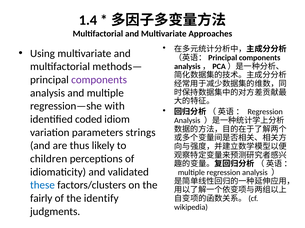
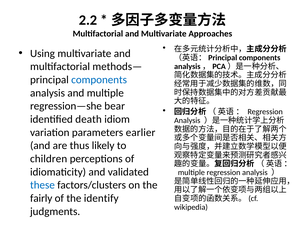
1.4: 1.4 -> 2.2
components at (99, 80) colour: purple -> blue
with: with -> bear
coded: coded -> death
strings: strings -> earlier
